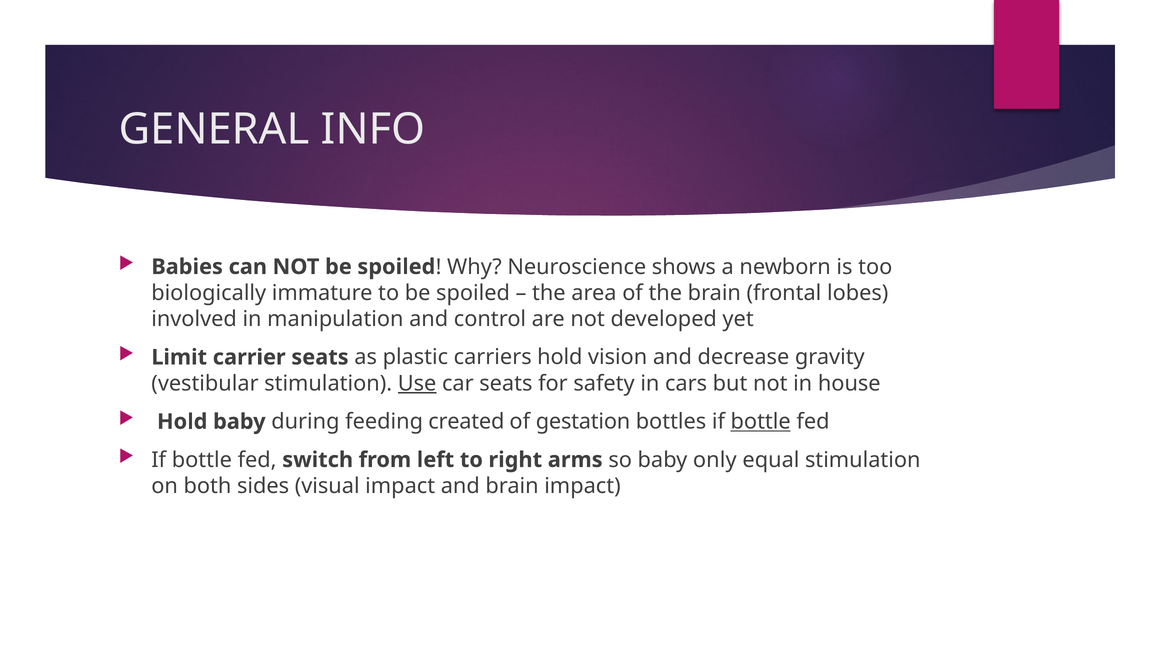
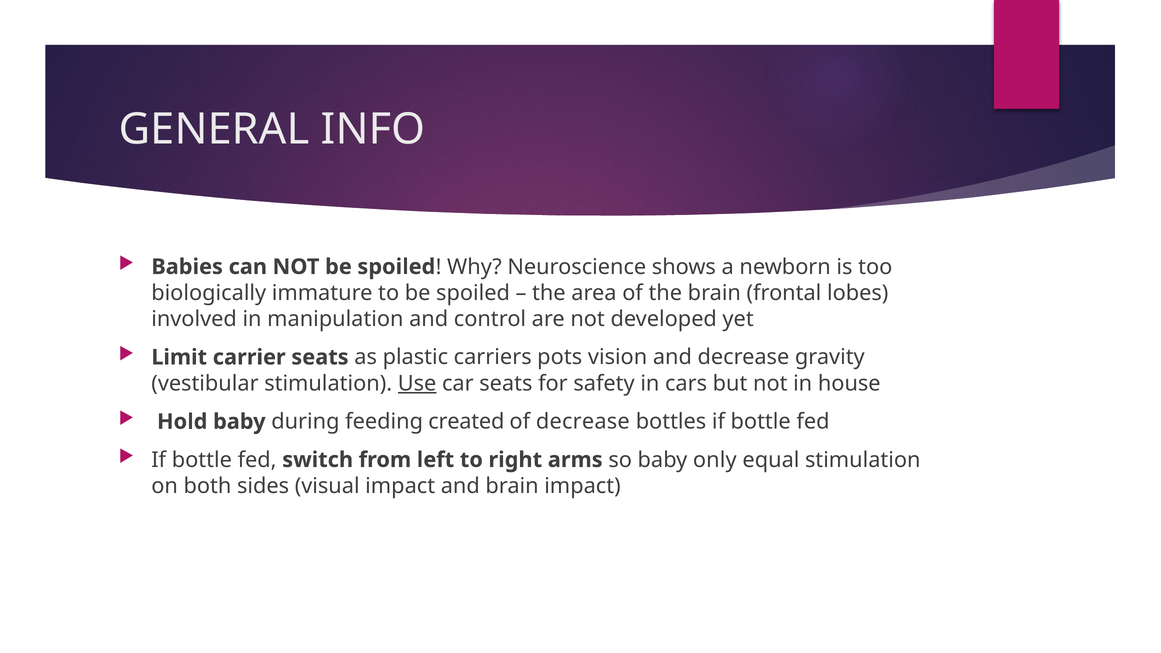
carriers hold: hold -> pots
of gestation: gestation -> decrease
bottle at (761, 422) underline: present -> none
